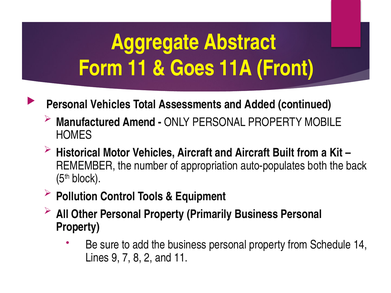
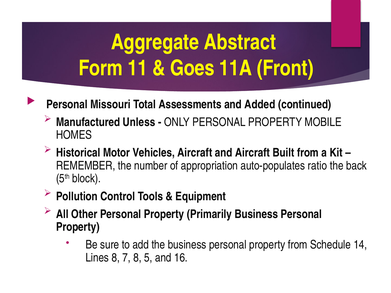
Personal Vehicles: Vehicles -> Missouri
Amend: Amend -> Unless
both: both -> ratio
Lines 9: 9 -> 8
2: 2 -> 5
and 11: 11 -> 16
